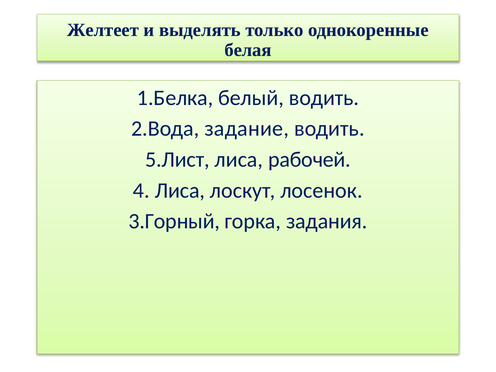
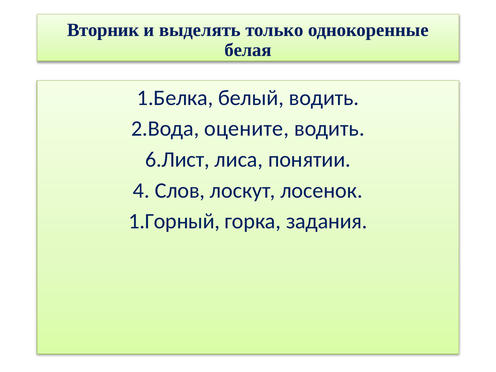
Желтеет: Желтеет -> Вторник
задание: задание -> оцените
5.Лист: 5.Лист -> 6.Лист
рабочей: рабочей -> понятии
4 Лиса: Лиса -> Слов
3.Горный: 3.Горный -> 1.Горный
